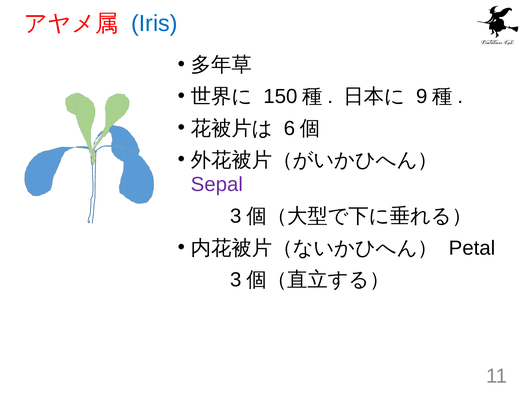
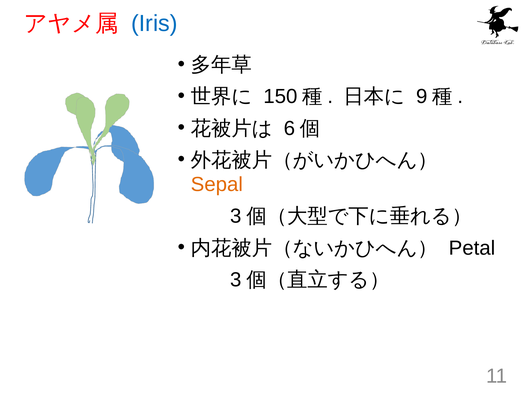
Sepal colour: purple -> orange
